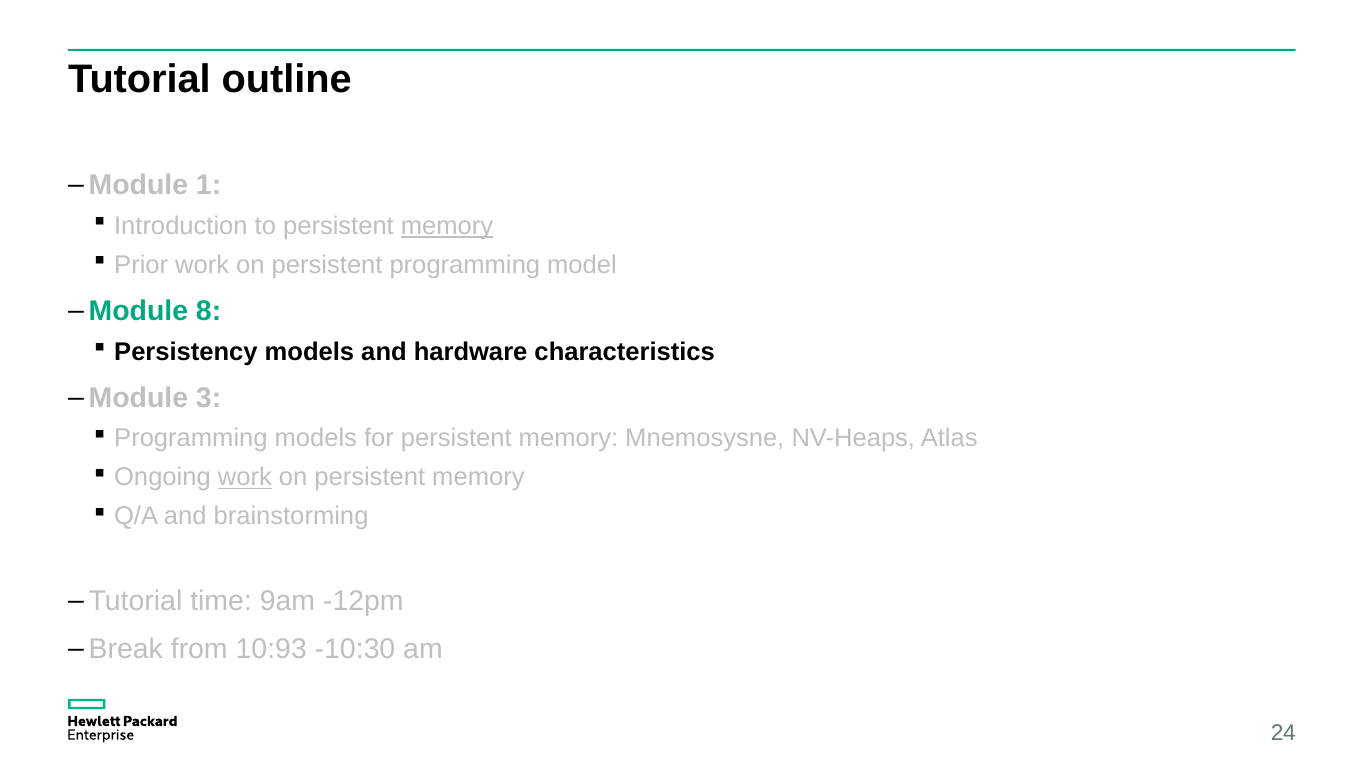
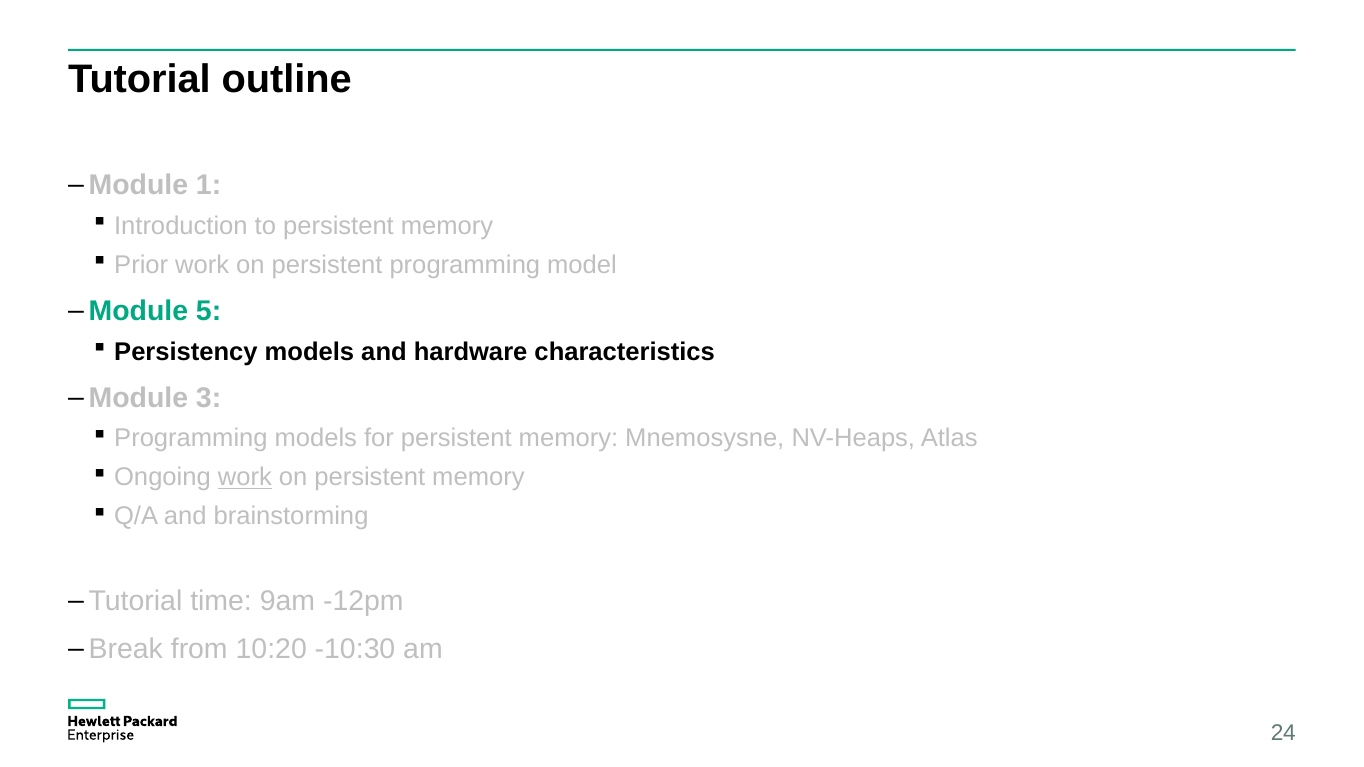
memory at (447, 226) underline: present -> none
8: 8 -> 5
10:93: 10:93 -> 10:20
